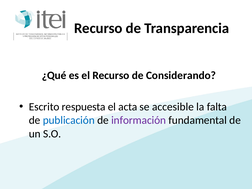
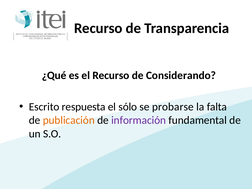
acta: acta -> sólo
accesible: accesible -> probarse
publicación colour: blue -> orange
